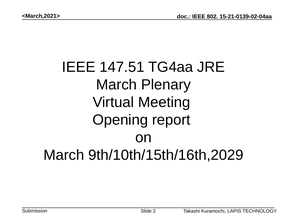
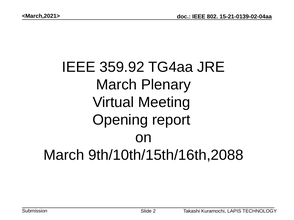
147.51: 147.51 -> 359.92
9th/10th/15th/16th,2029: 9th/10th/15th/16th,2029 -> 9th/10th/15th/16th,2088
